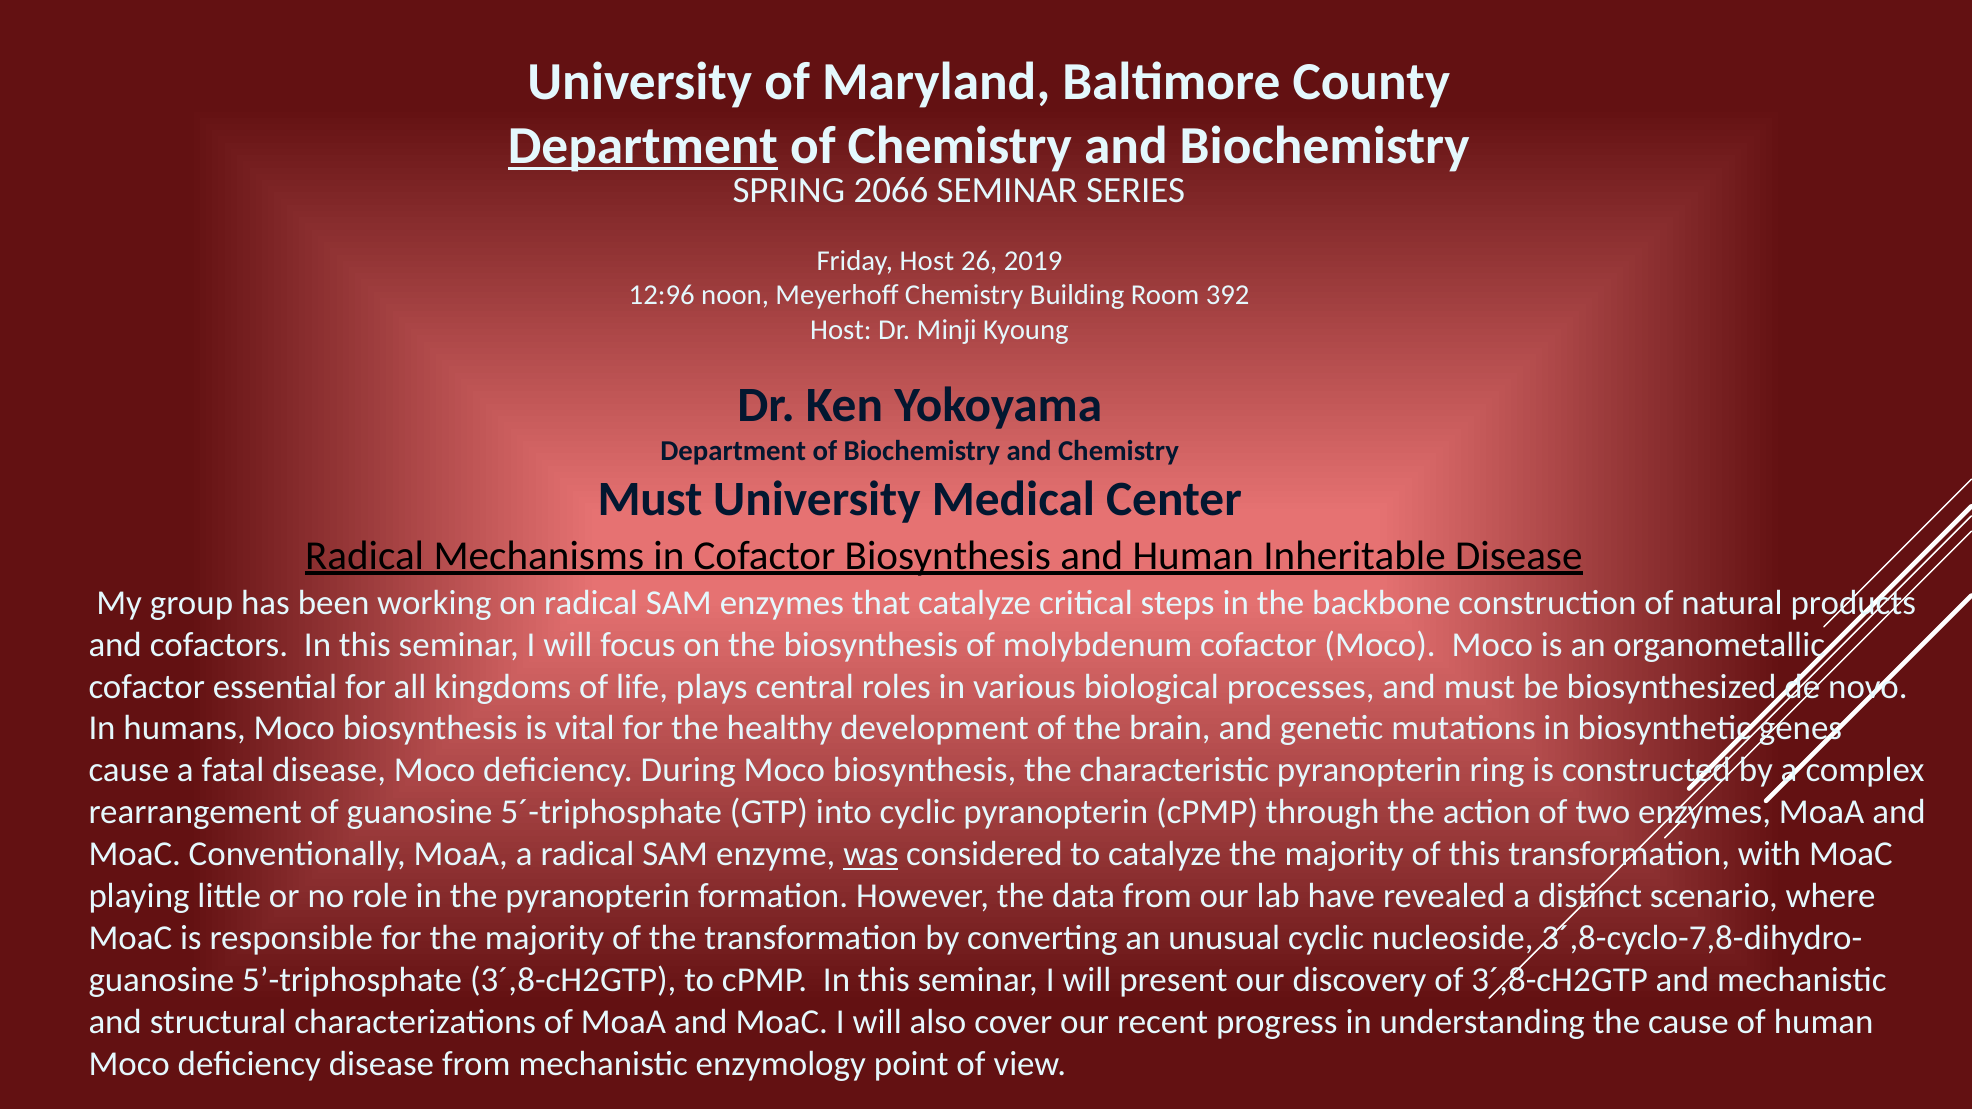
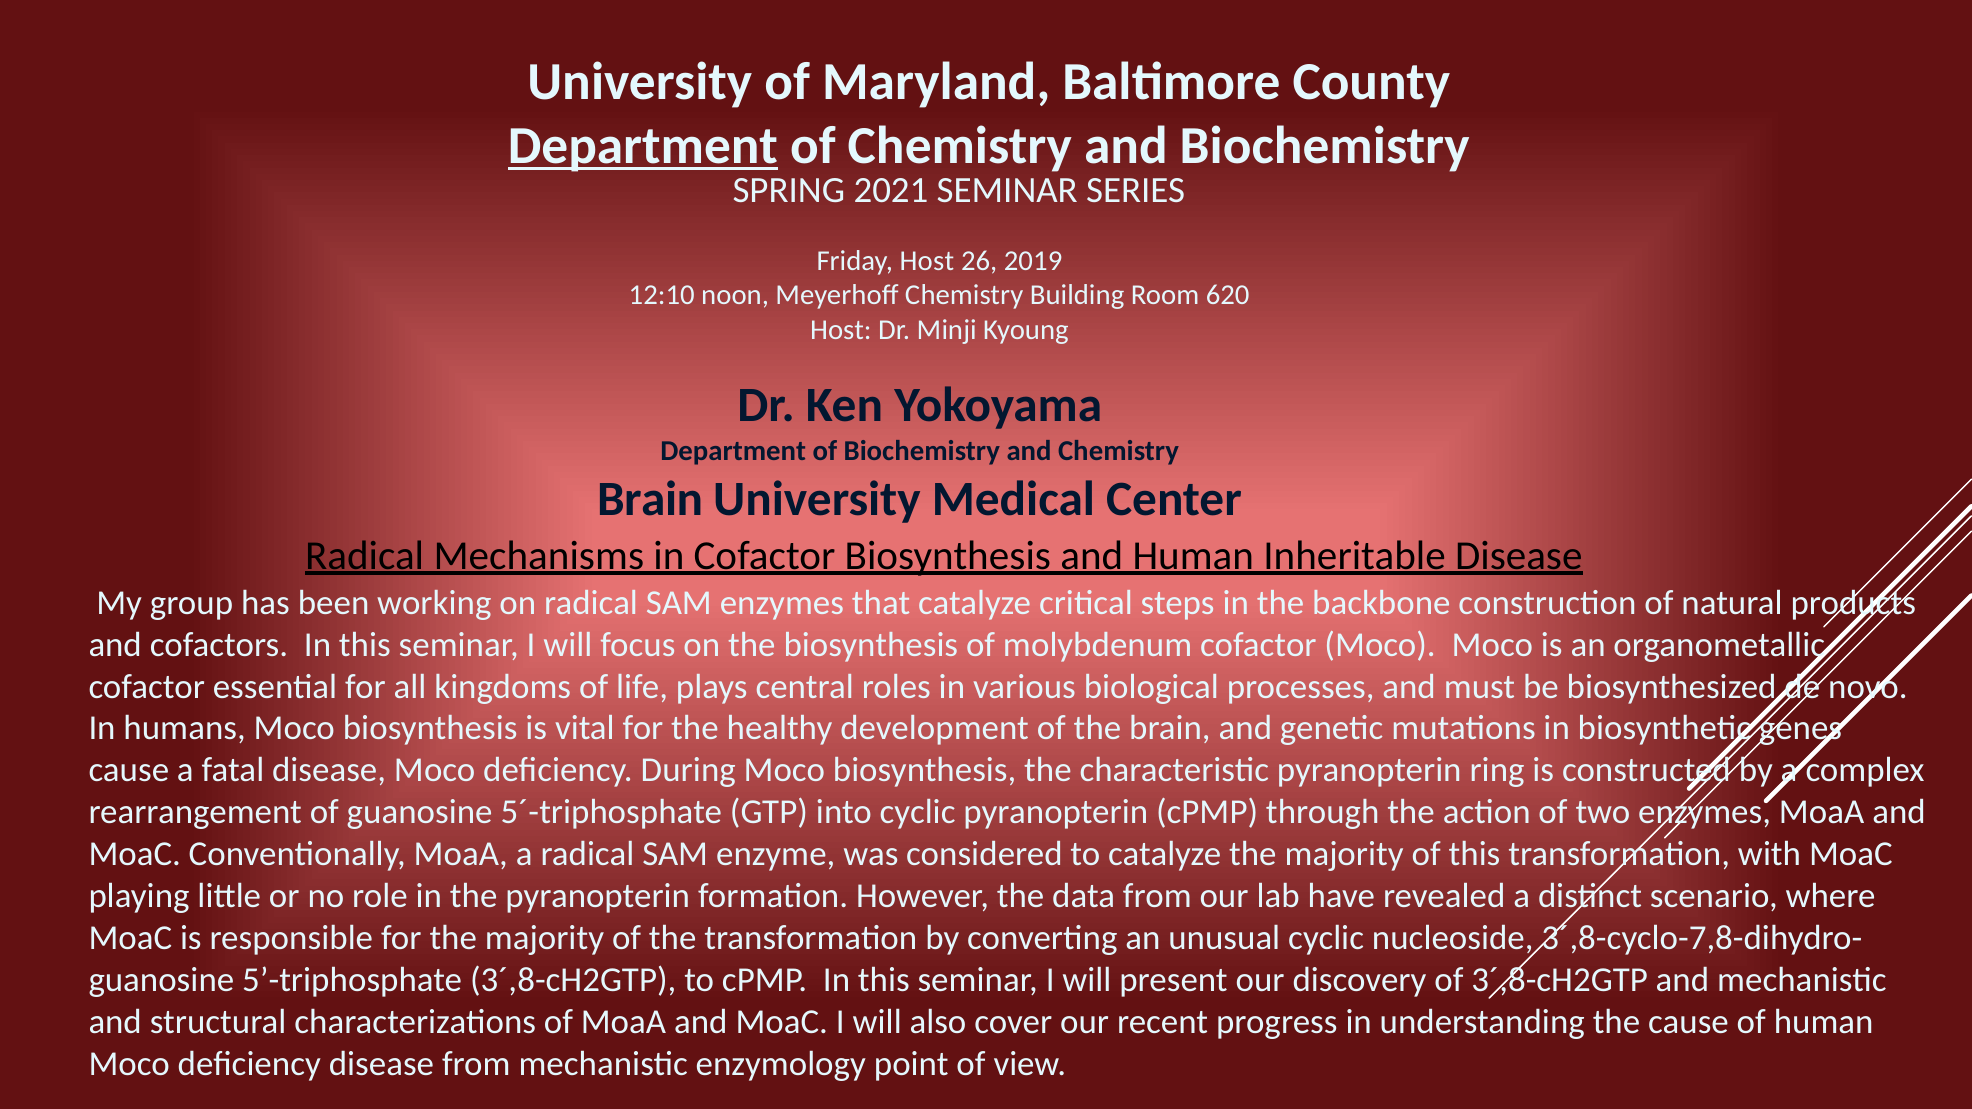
2066: 2066 -> 2021
12:96: 12:96 -> 12:10
392: 392 -> 620
Must at (650, 499): Must -> Brain
was underline: present -> none
